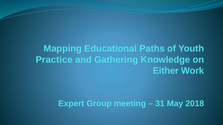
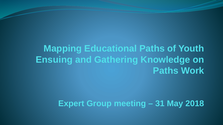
Practice: Practice -> Ensuing
Either at (166, 71): Either -> Paths
